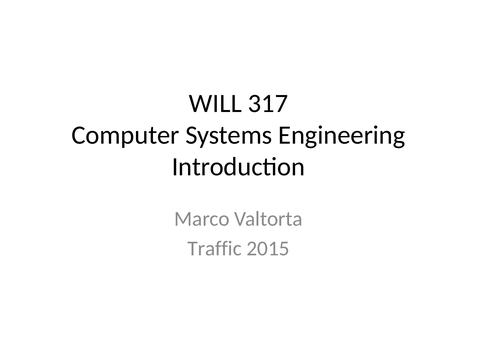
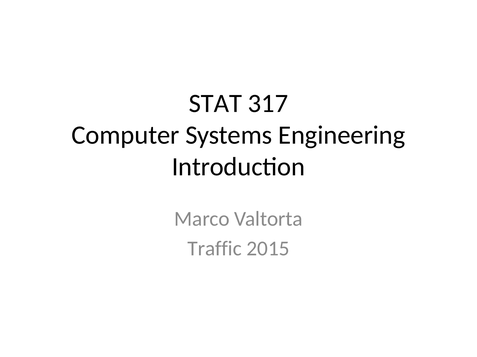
WILL: WILL -> STAT
